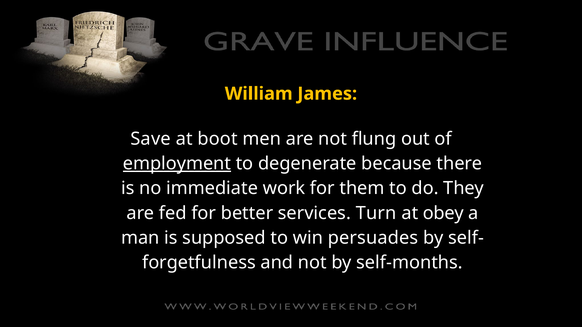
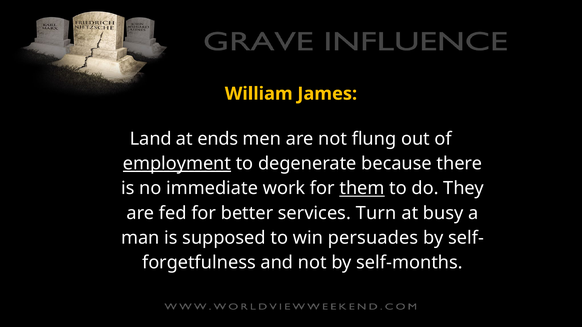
Save: Save -> Land
boot: boot -> ends
them underline: none -> present
obey: obey -> busy
